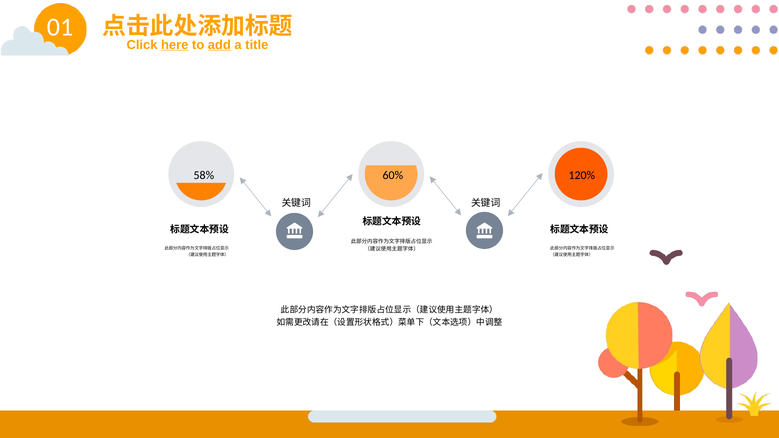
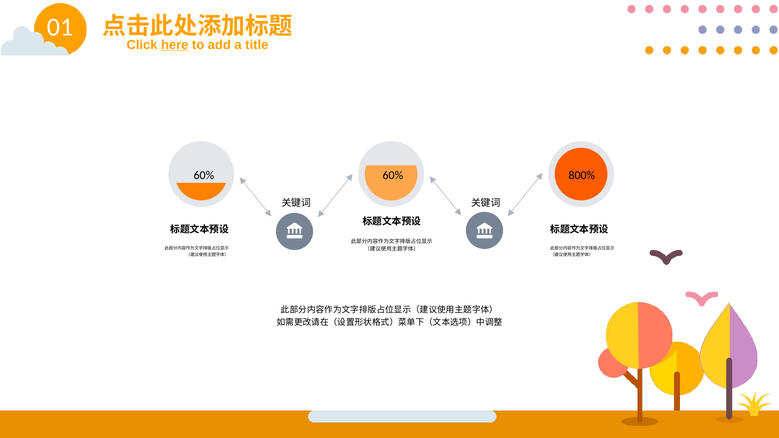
add underline: present -> none
58% at (204, 175): 58% -> 60%
120%: 120% -> 800%
